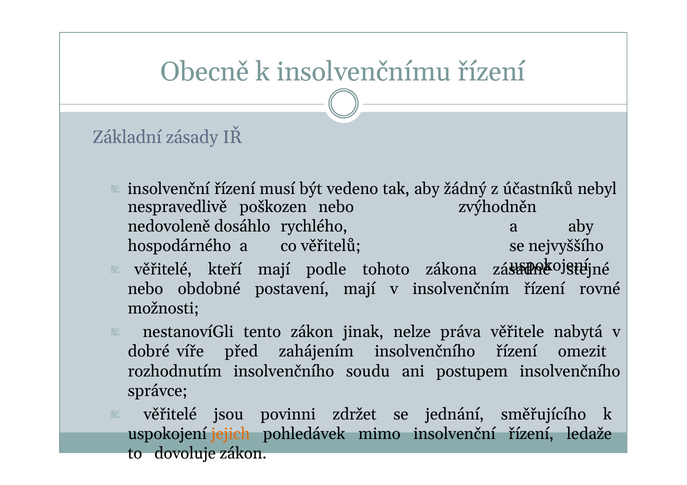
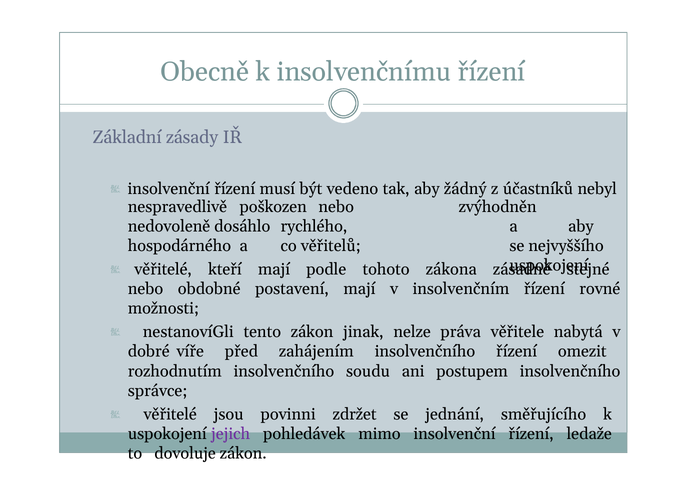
jejich colour: orange -> purple
